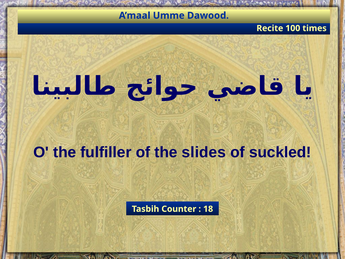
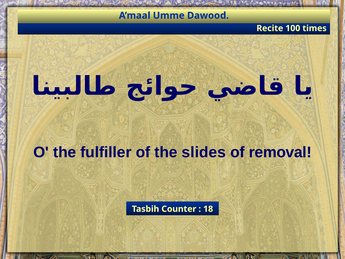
suckled: suckled -> removal
